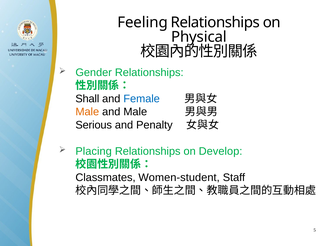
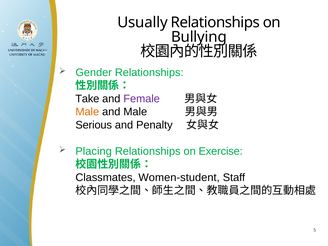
Feeling: Feeling -> Usually
Physical: Physical -> Bullying
Shall: Shall -> Take
Female colour: blue -> purple
Develop: Develop -> Exercise
